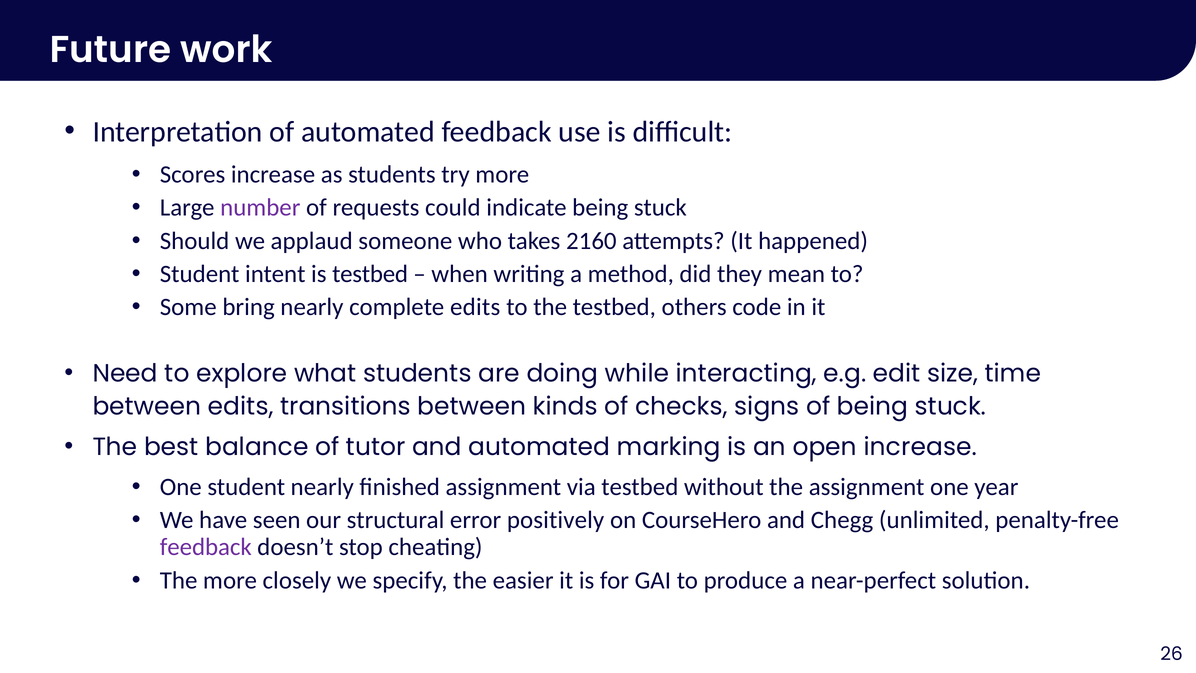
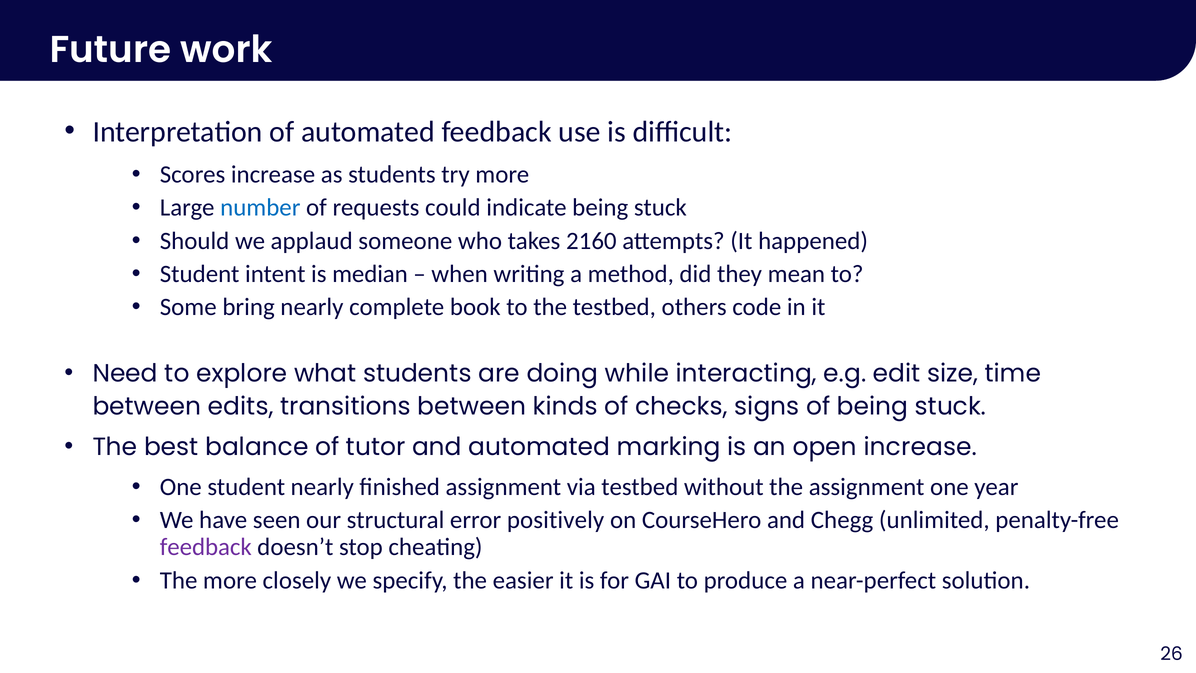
number colour: purple -> blue
is testbed: testbed -> median
complete edits: edits -> book
